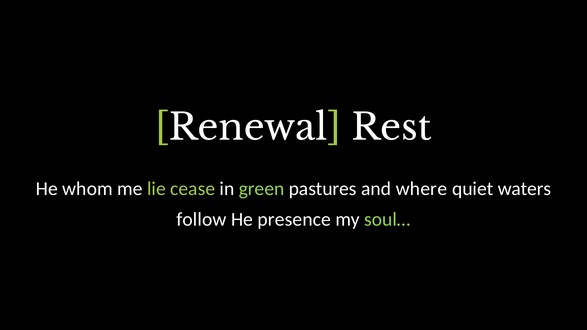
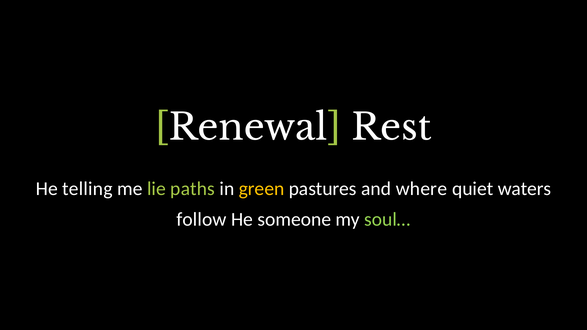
whom: whom -> telling
cease: cease -> paths
green colour: light green -> yellow
presence: presence -> someone
